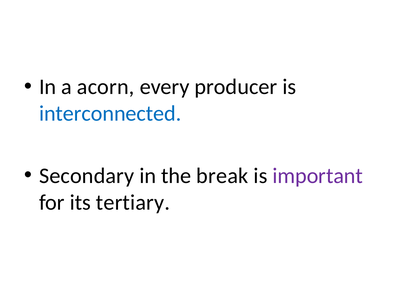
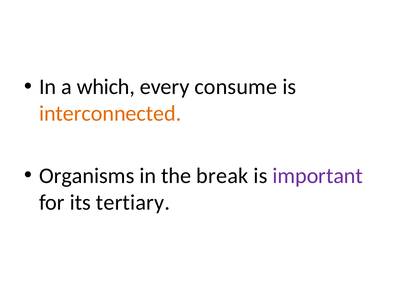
acorn: acorn -> which
producer: producer -> consume
interconnected colour: blue -> orange
Secondary: Secondary -> Organisms
